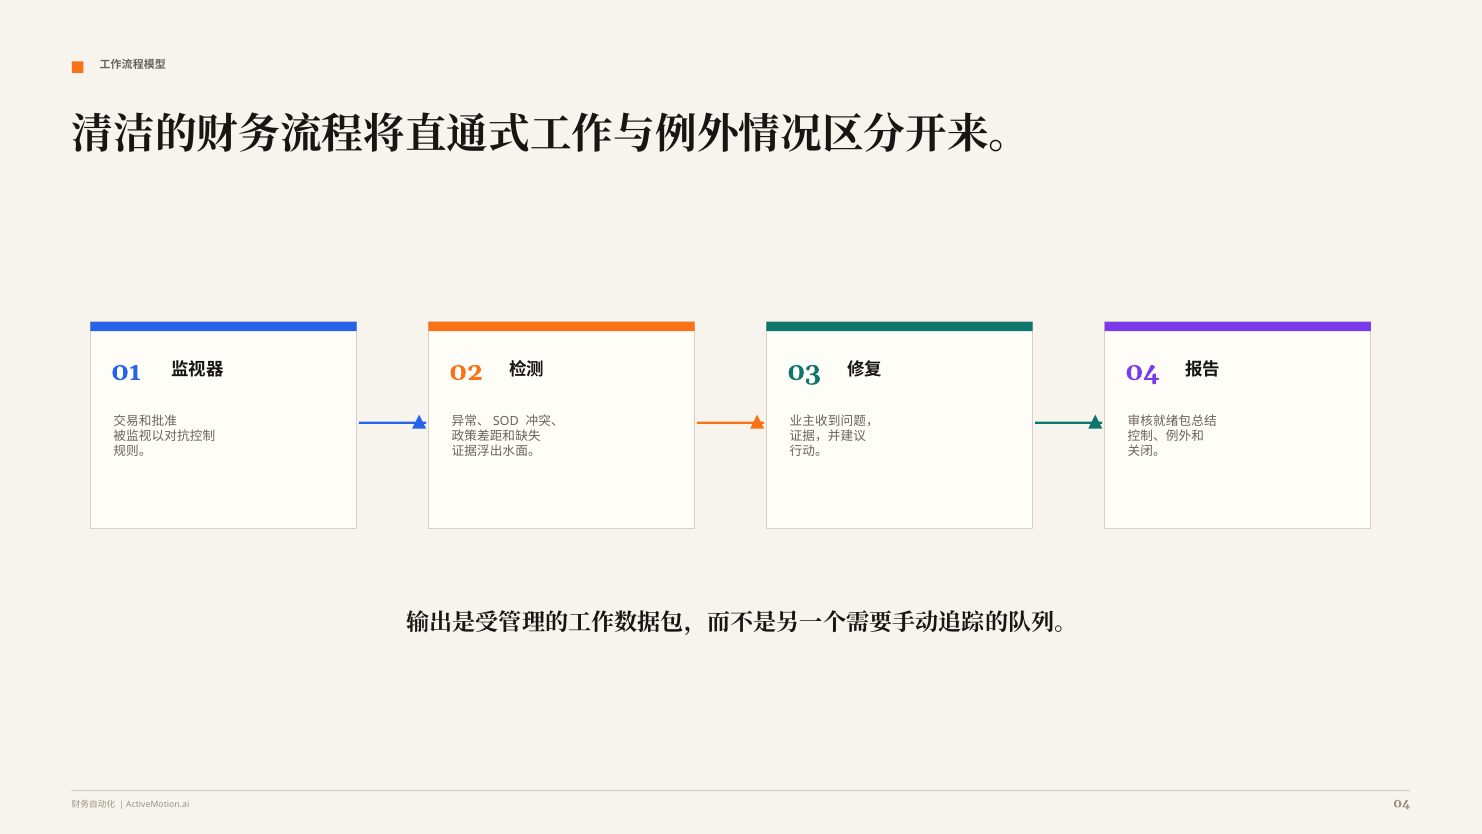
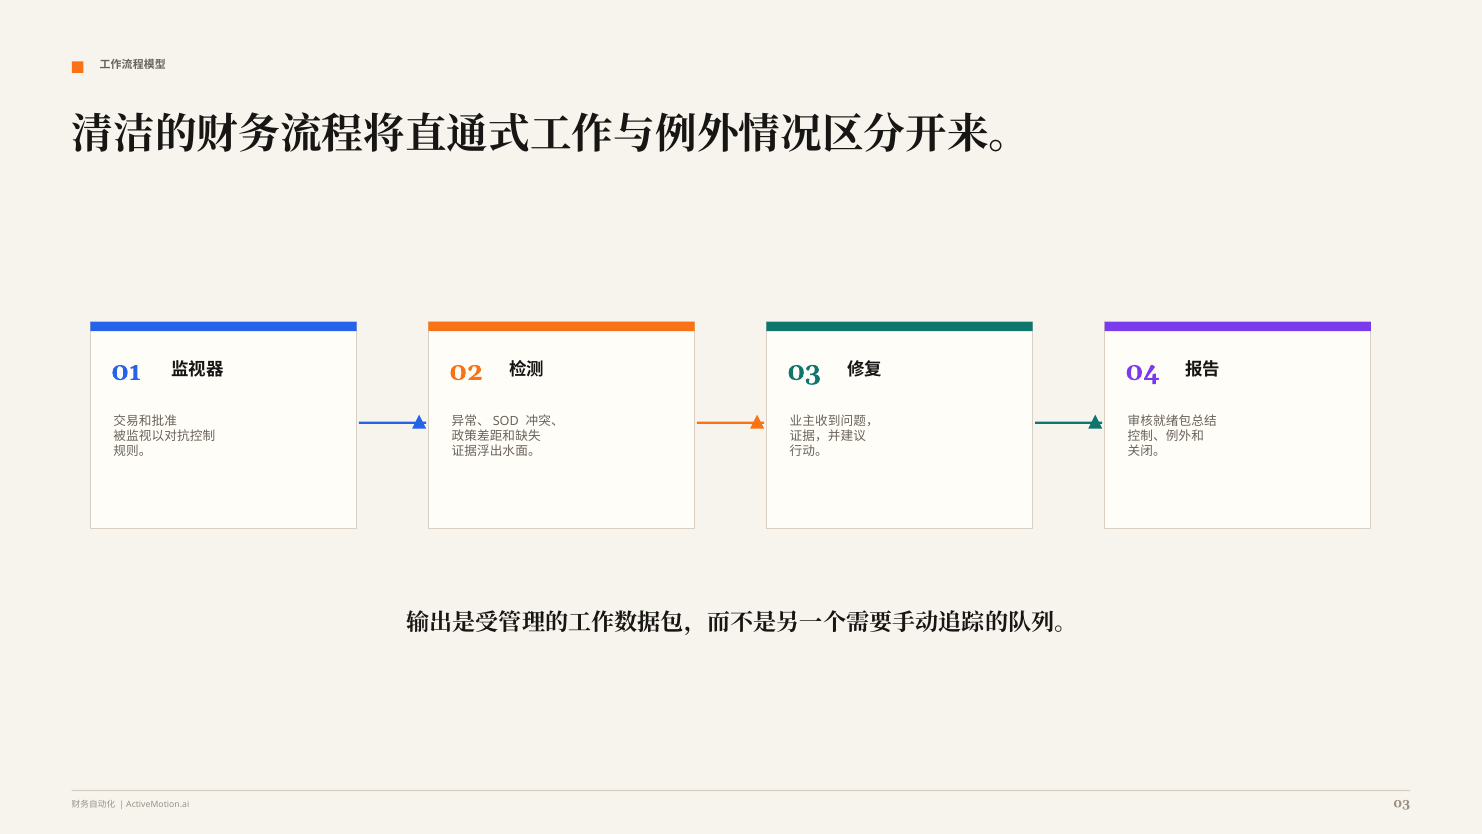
ActiveMotion.ai 04: 04 -> 03
